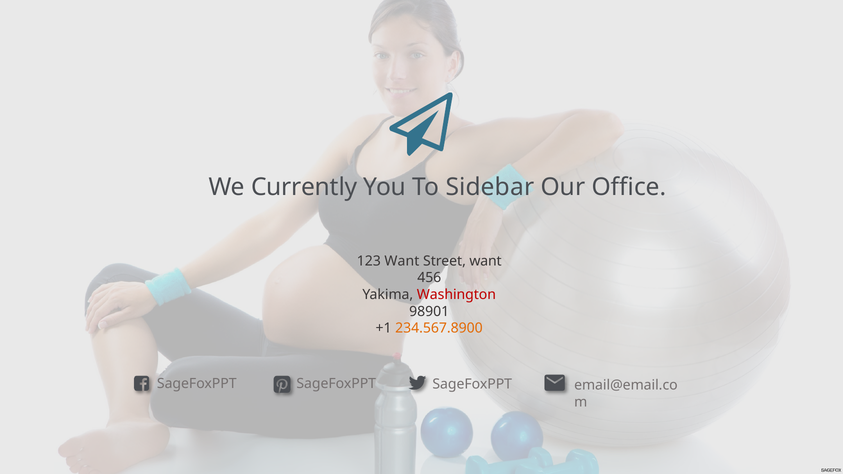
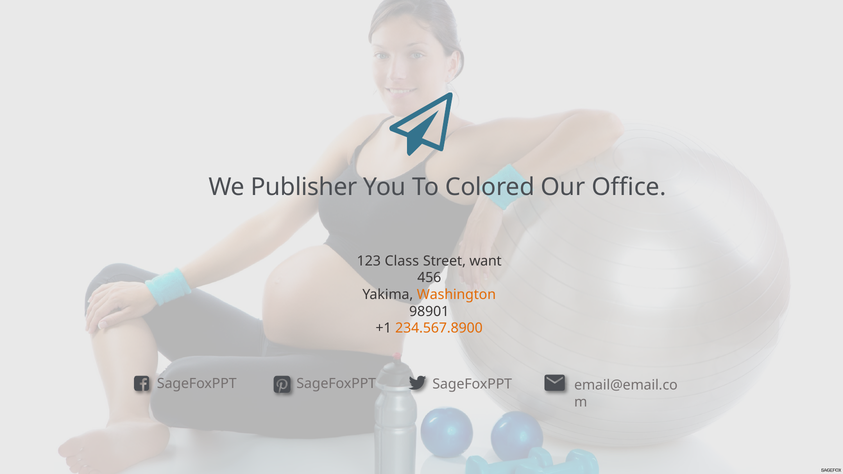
Currently: Currently -> Publisher
Sidebar: Sidebar -> Colored
123 Want: Want -> Class
Washington colour: red -> orange
